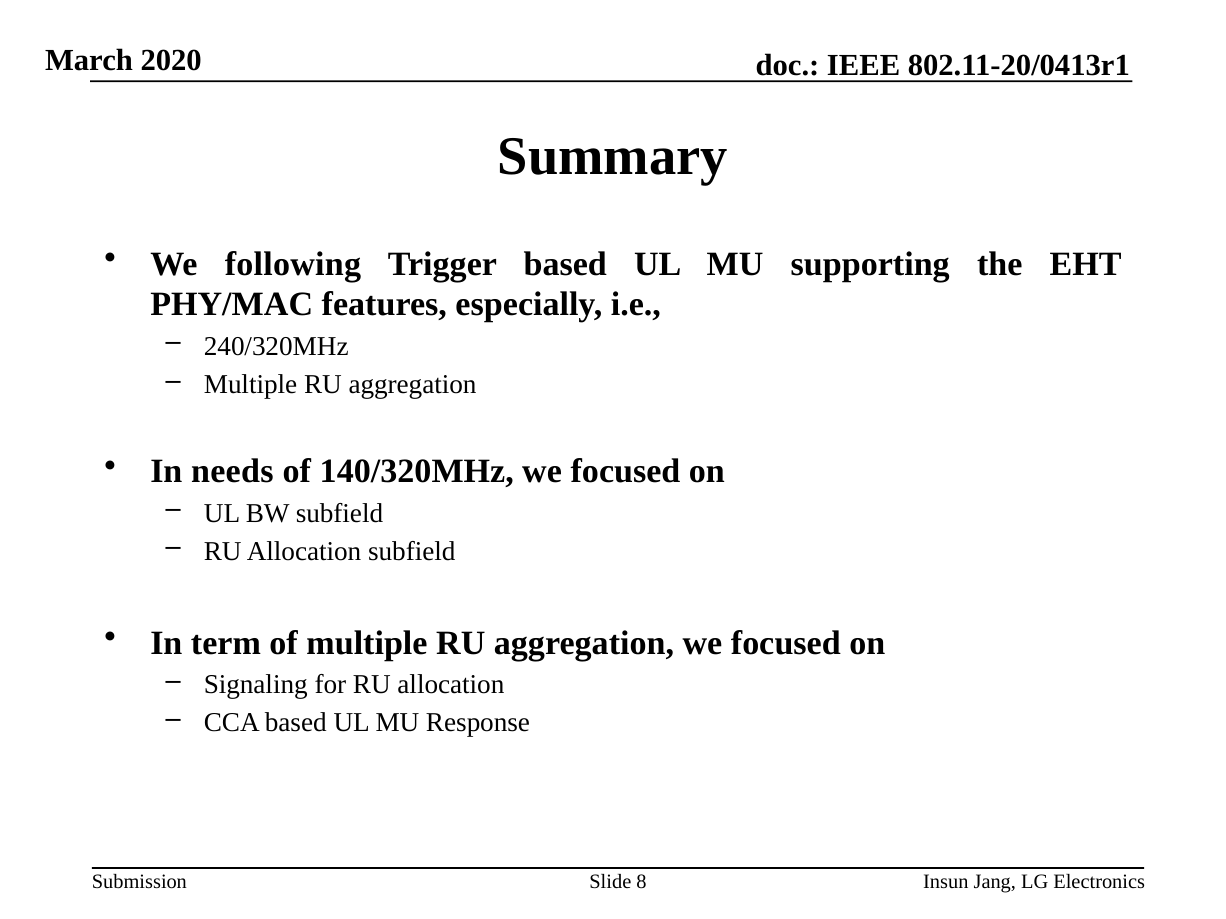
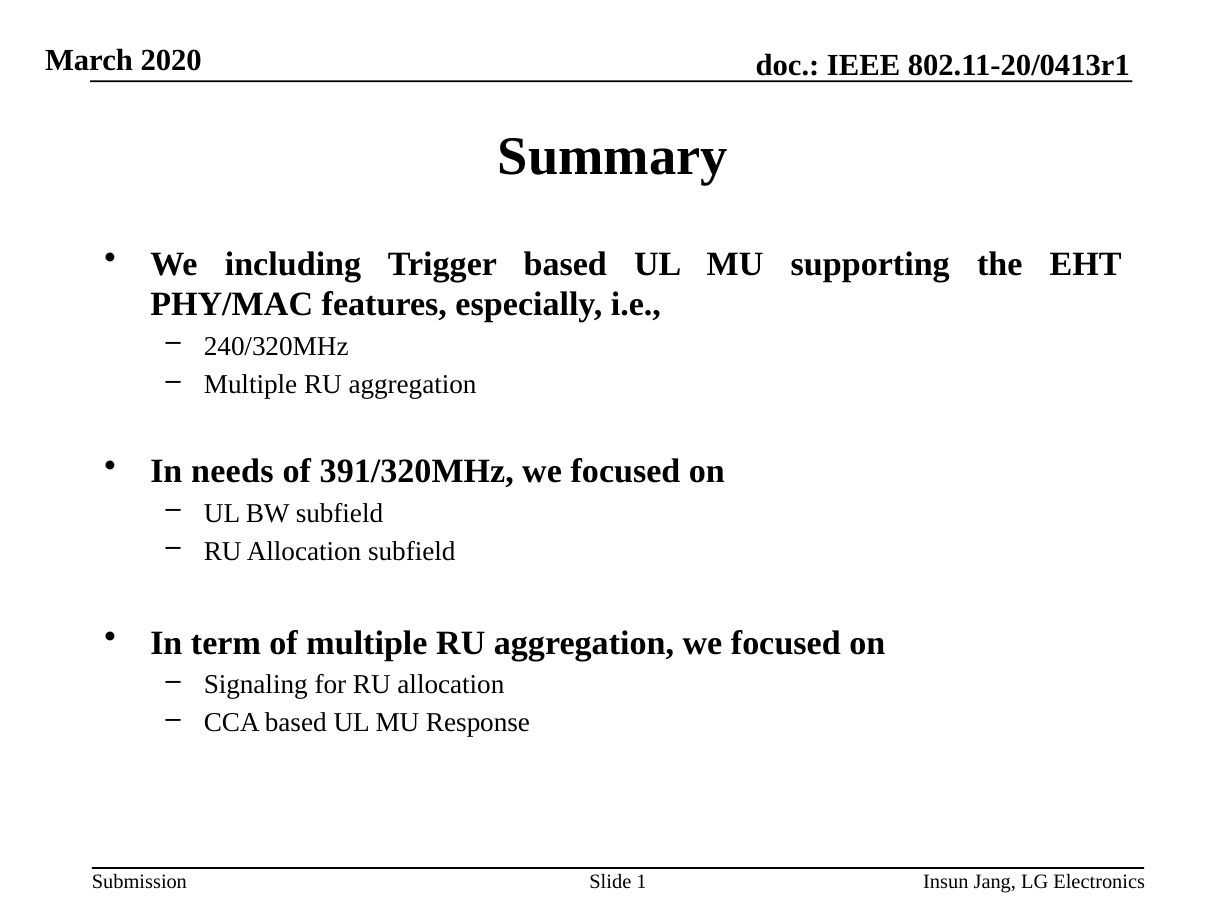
following: following -> including
140/320MHz: 140/320MHz -> 391/320MHz
8: 8 -> 1
